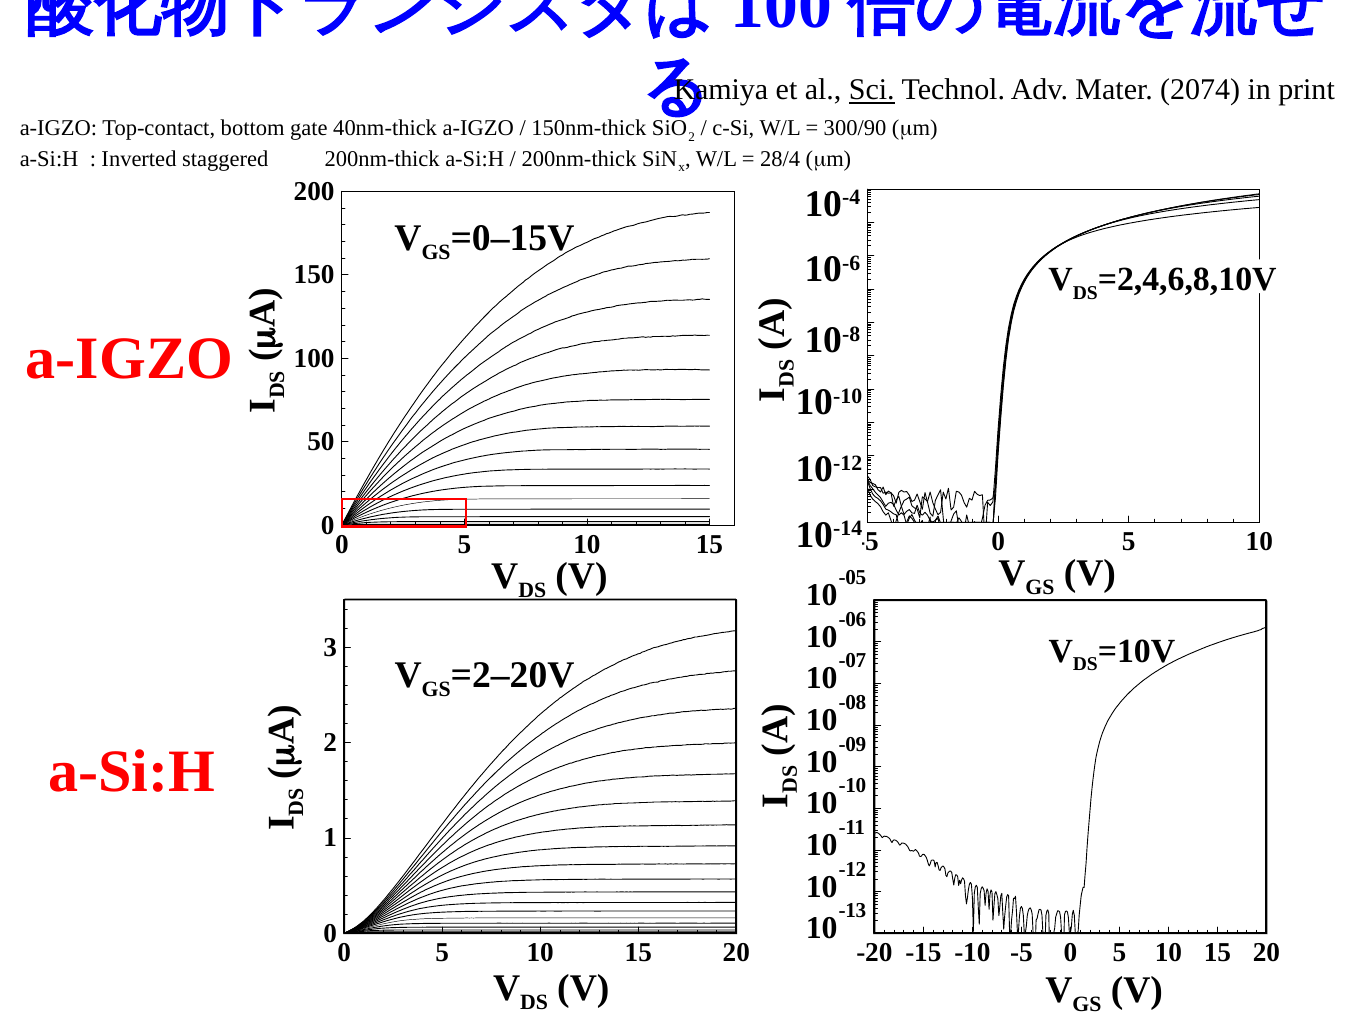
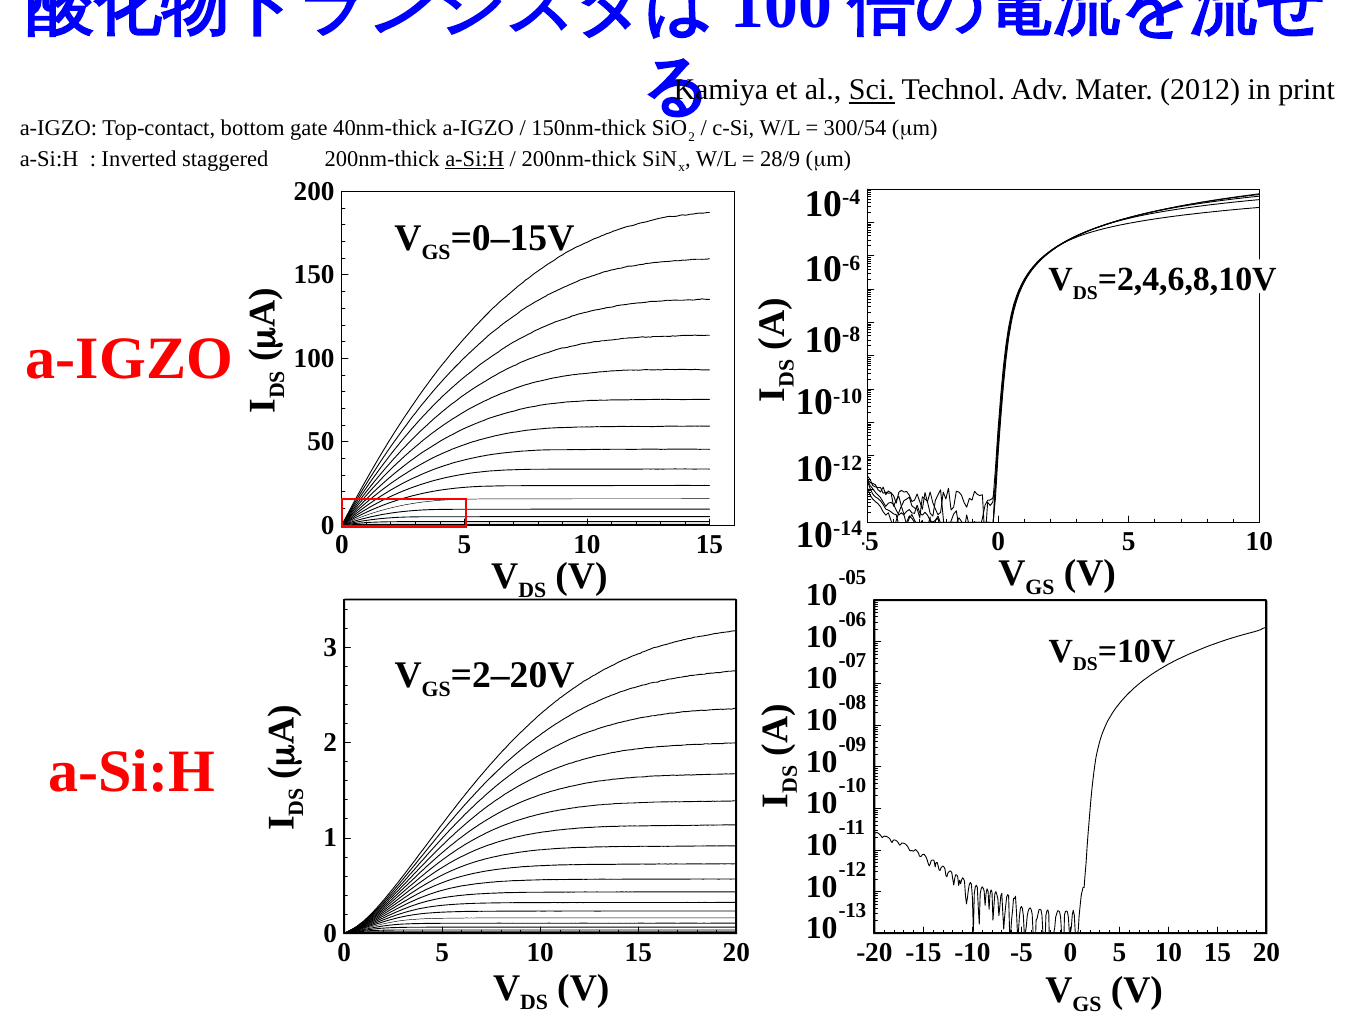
2074: 2074 -> 2012
300/90: 300/90 -> 300/54
a-Si:H at (475, 159) underline: none -> present
28/4: 28/4 -> 28/9
